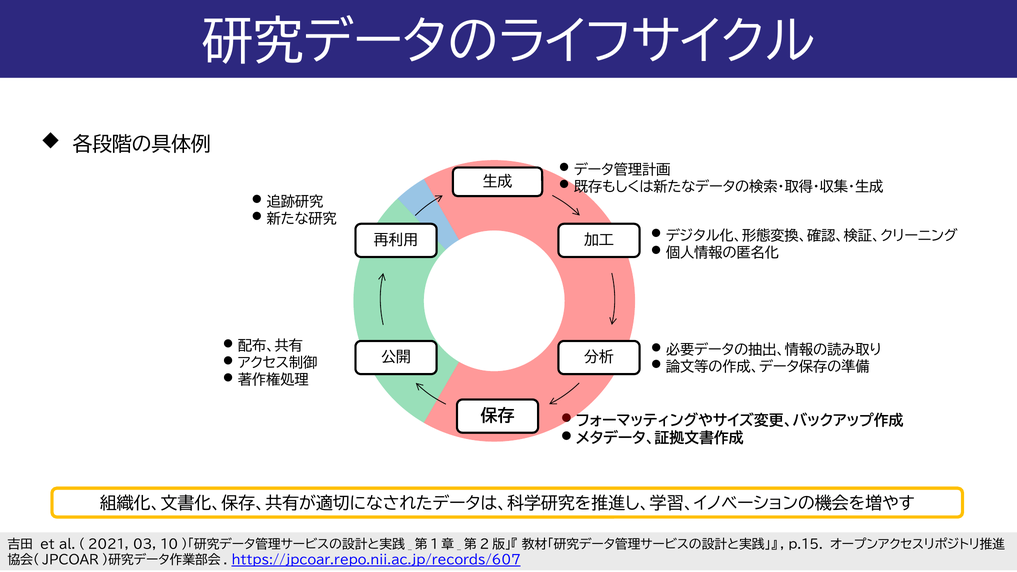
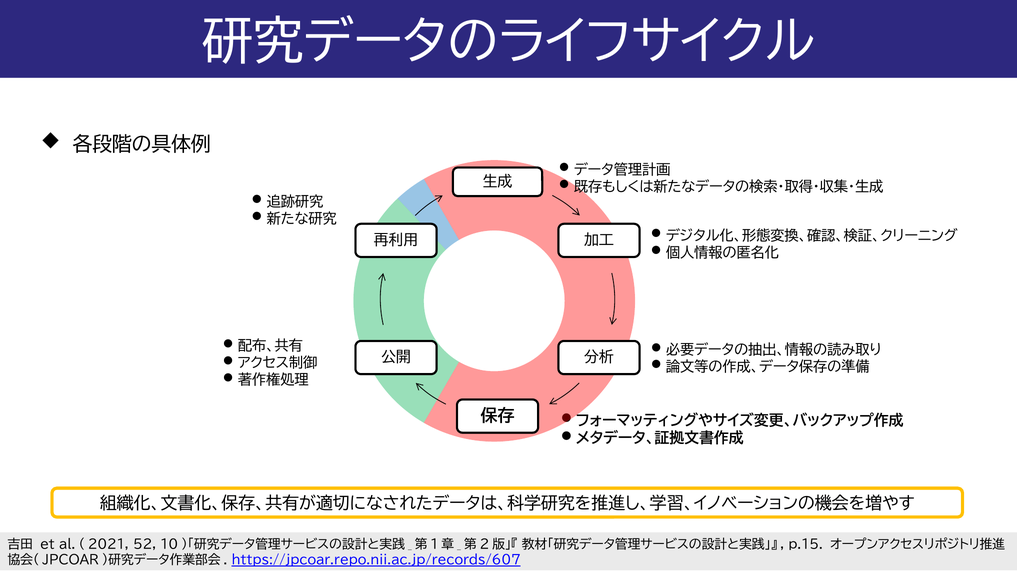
03: 03 -> 52
